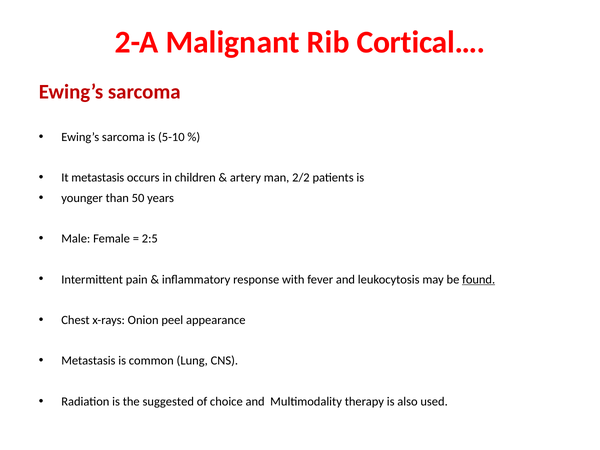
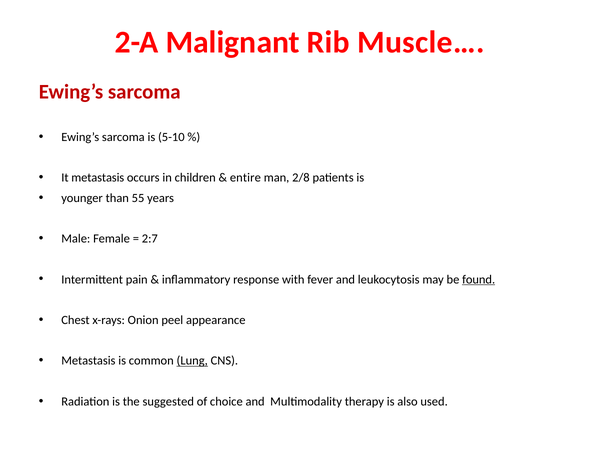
Cortical…: Cortical… -> Muscle…
artery: artery -> entire
2/2: 2/2 -> 2/8
50: 50 -> 55
2:5: 2:5 -> 2:7
Lung underline: none -> present
